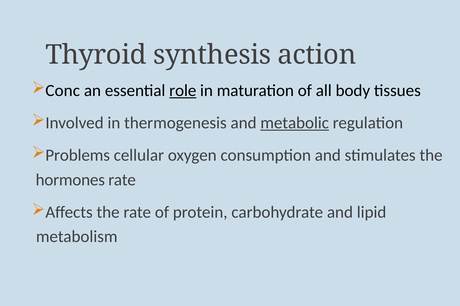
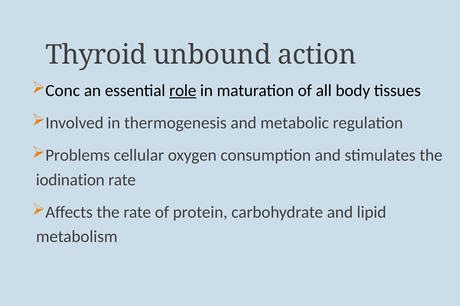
synthesis: synthesis -> unbound
metabolic underline: present -> none
hormones: hormones -> iodination
